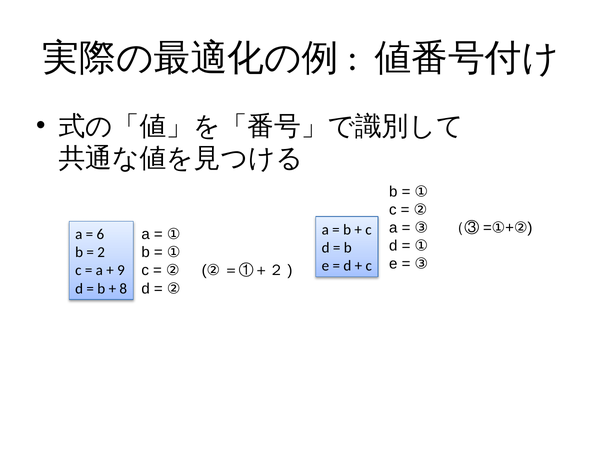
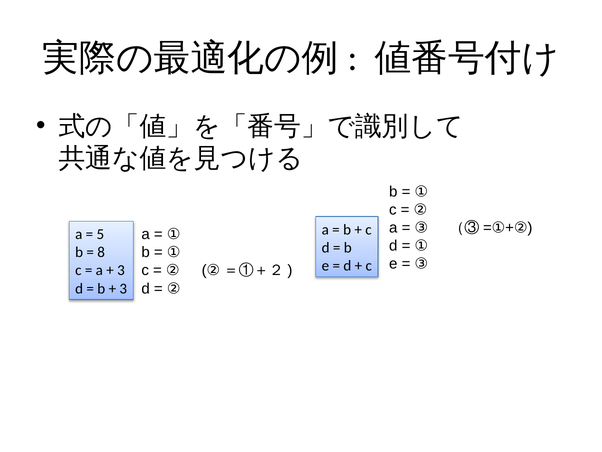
6: 6 -> 5
2: 2 -> 8
9 at (121, 270): 9 -> 3
8 at (123, 288): 8 -> 3
